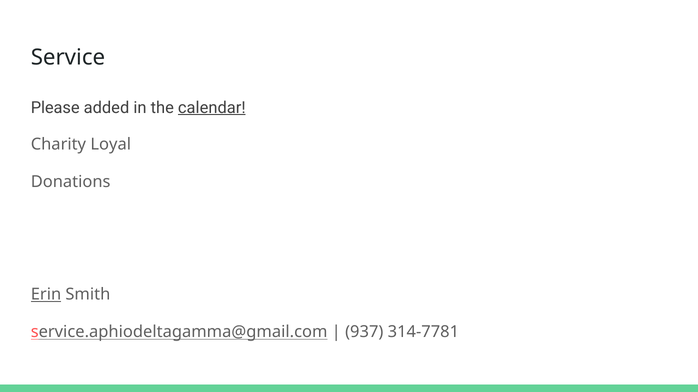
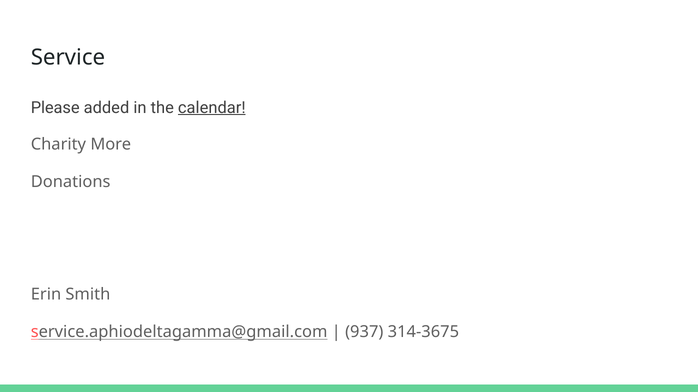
Loyal: Loyal -> More
Erin underline: present -> none
314-7781: 314-7781 -> 314-3675
